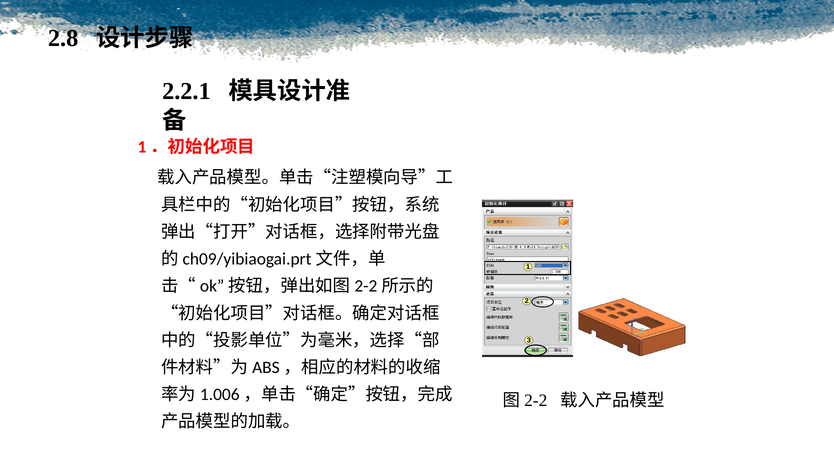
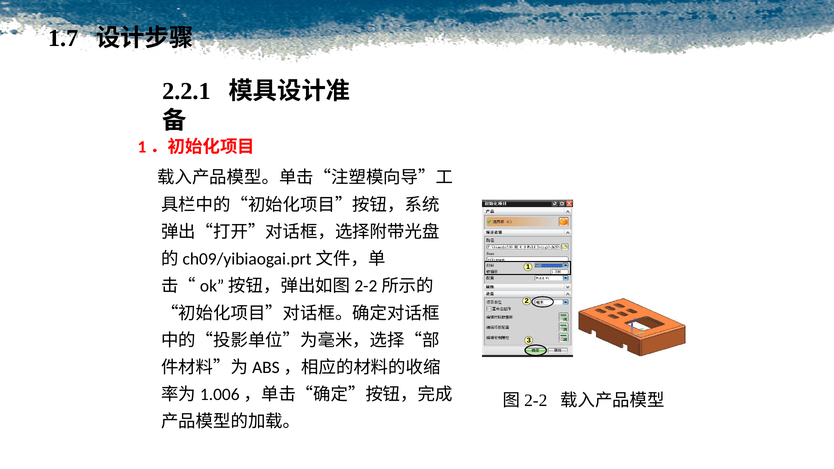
2.8: 2.8 -> 1.7
